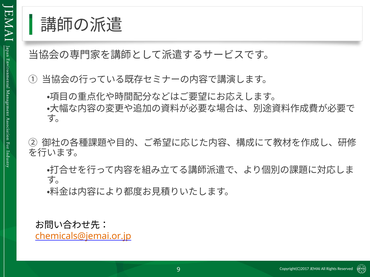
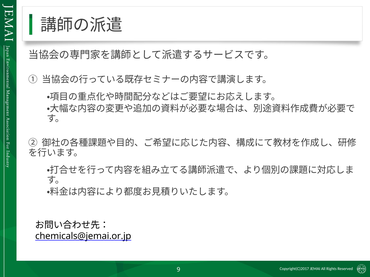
chemicals@jemai.or.jp colour: orange -> black
